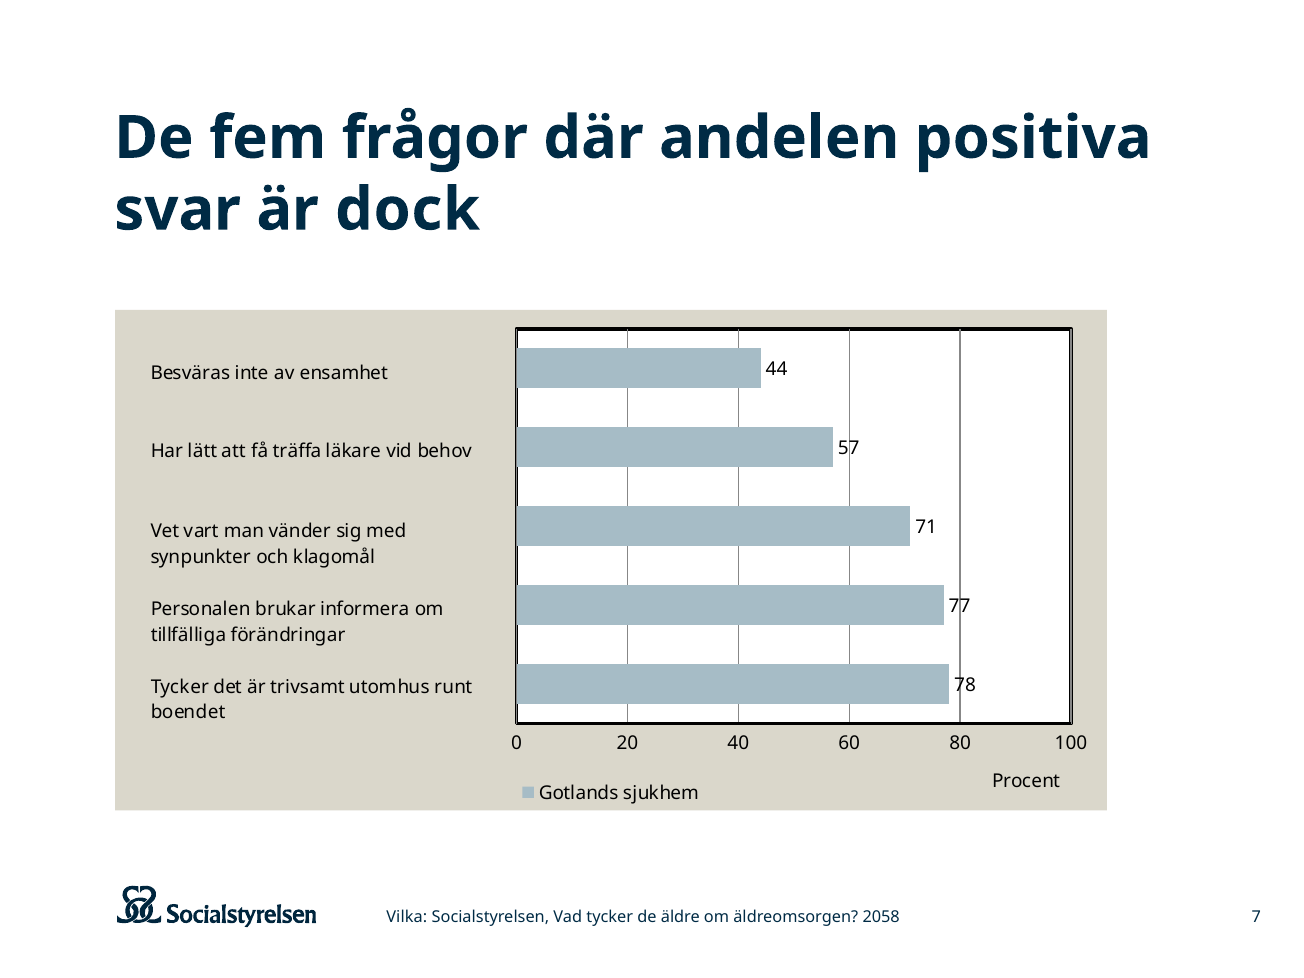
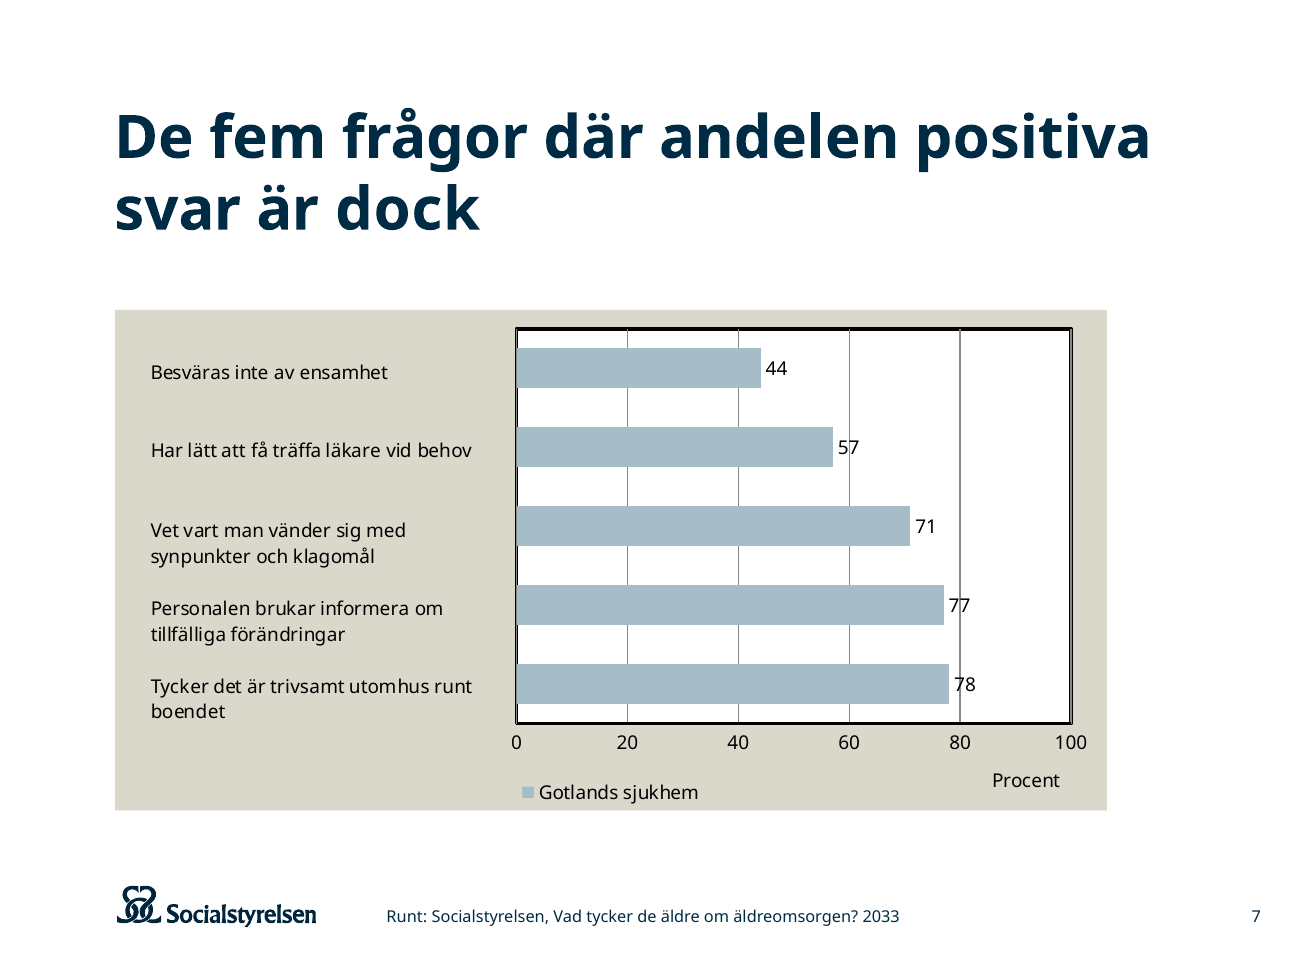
Vilka at (407, 917): Vilka -> Runt
2058: 2058 -> 2033
